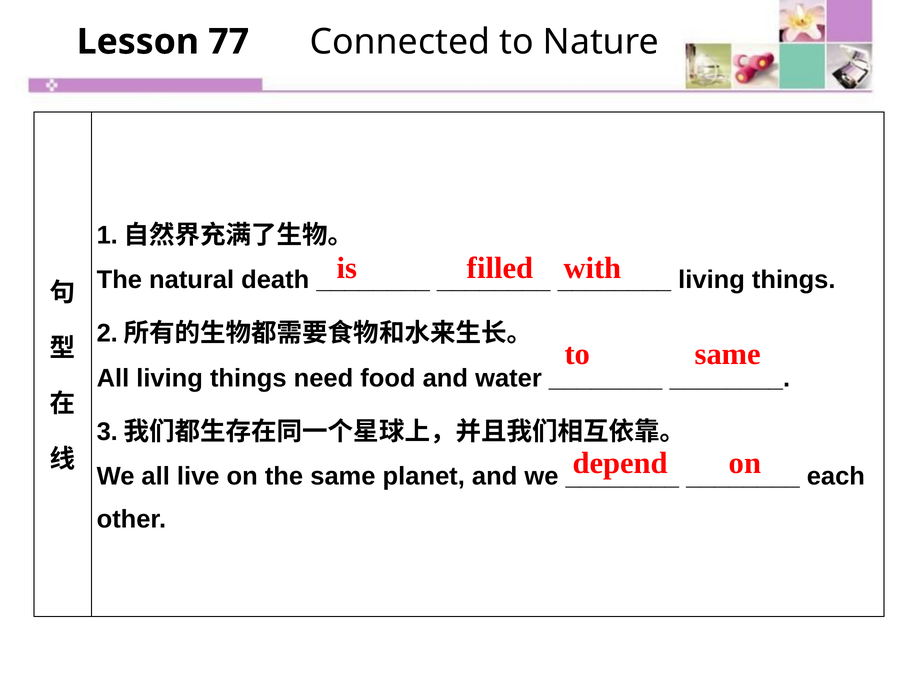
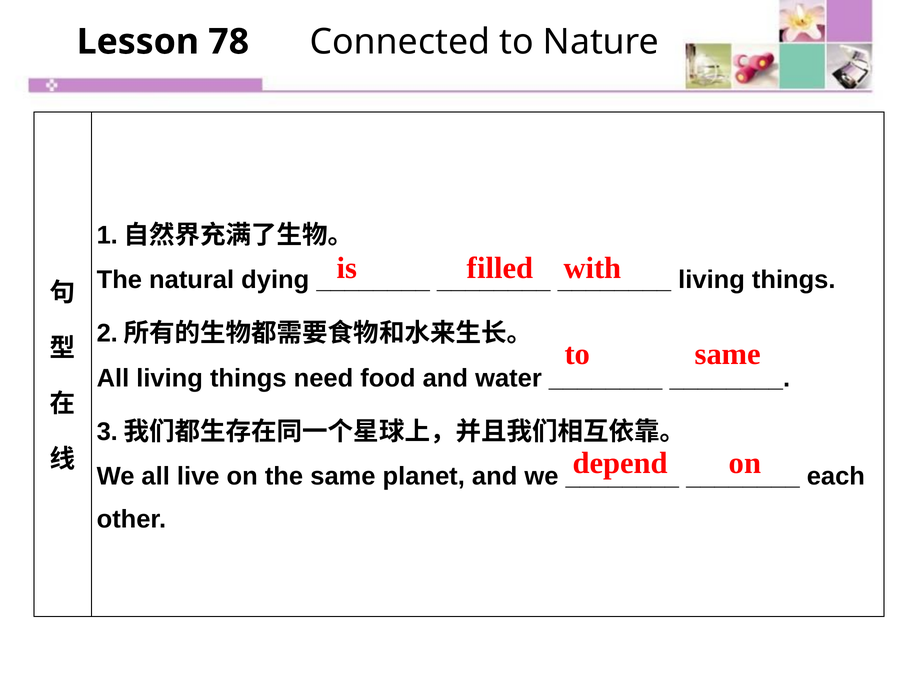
77: 77 -> 78
death: death -> dying
